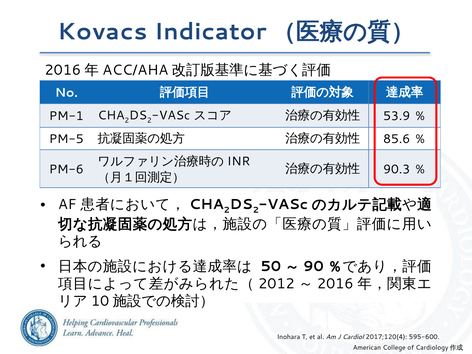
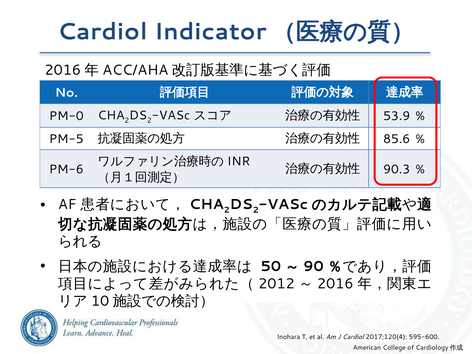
Kovacs at (102, 32): Kovacs -> Cardiol
PM-1: PM-1 -> PM-0
